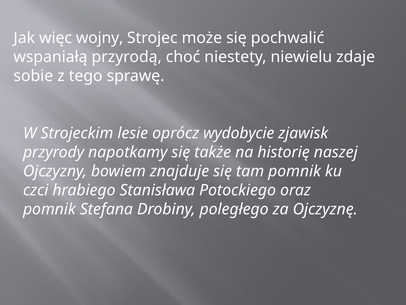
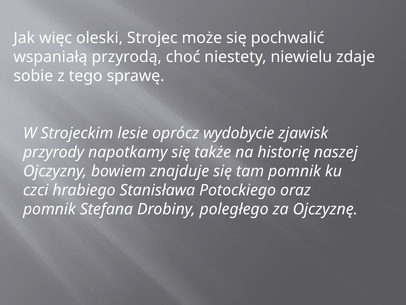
wojny: wojny -> oleski
